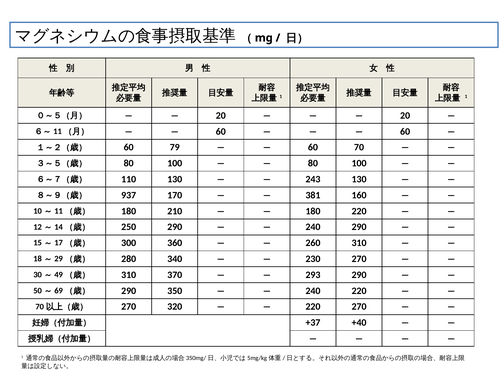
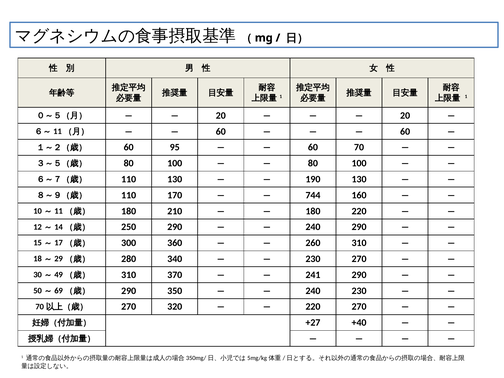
79: 79 -> 95
243: 243 -> 190
937 at (129, 195): 937 -> 110
381: 381 -> 744
293: 293 -> 241
240 220: 220 -> 230
+37: +37 -> +27
